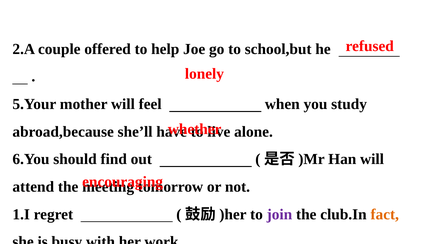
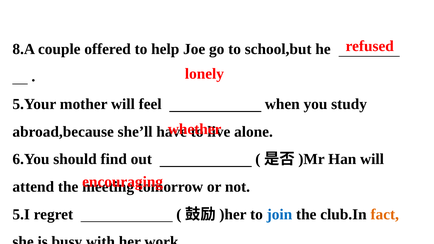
2.A: 2.A -> 8.A
1.I: 1.I -> 5.I
join colour: purple -> blue
